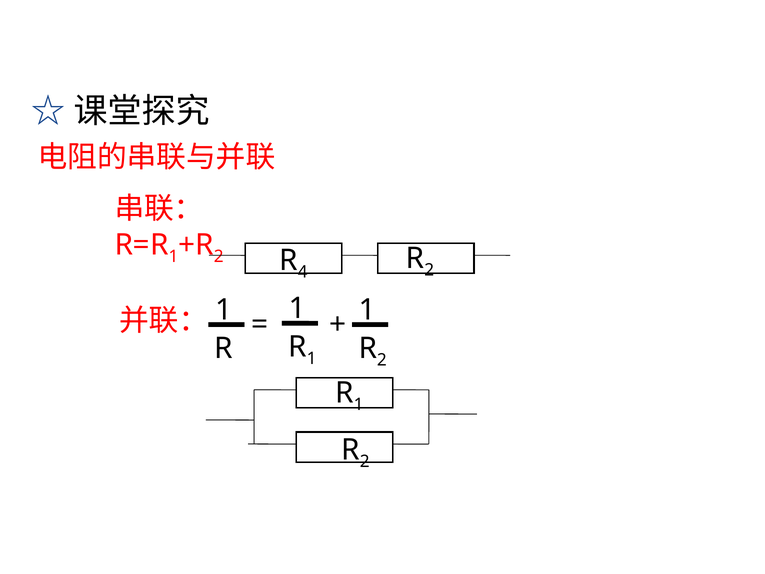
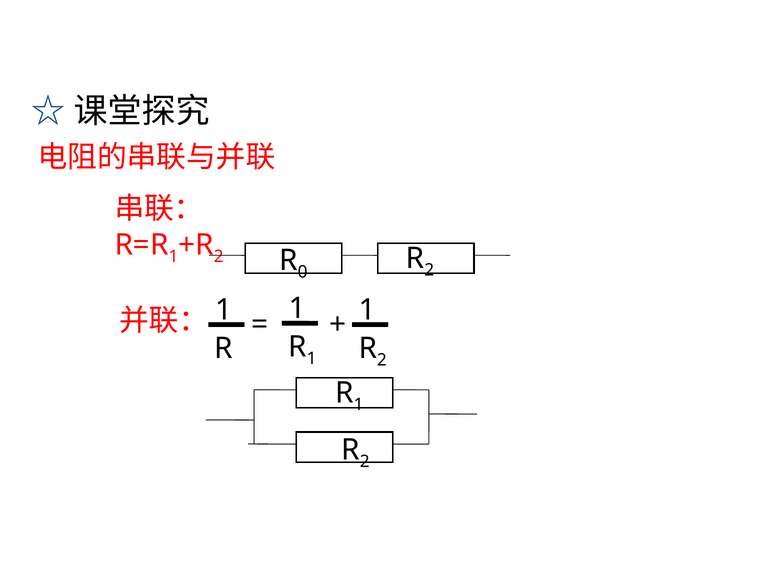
4: 4 -> 0
